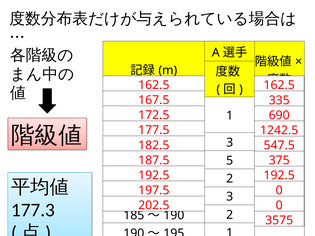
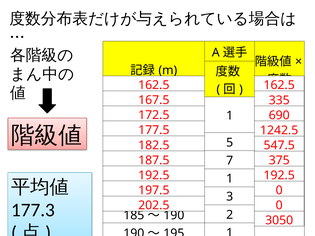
3 at (230, 143): 3 -> 5
5: 5 -> 7
2 at (230, 179): 2 -> 1
3575: 3575 -> 3050
